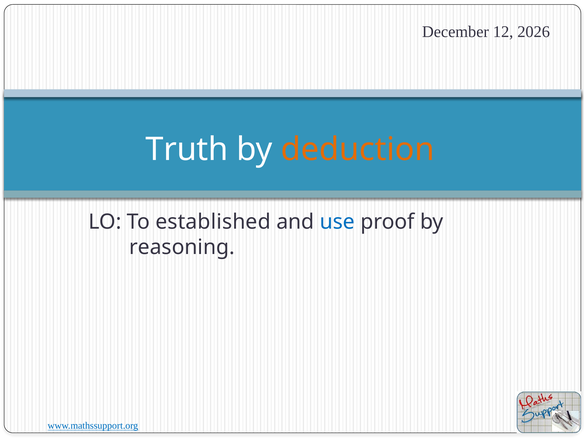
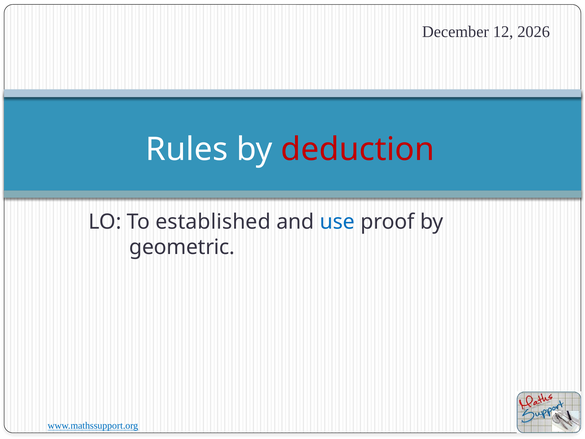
Truth: Truth -> Rules
deduction colour: orange -> red
reasoning: reasoning -> geometric
